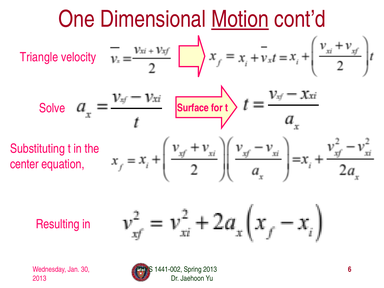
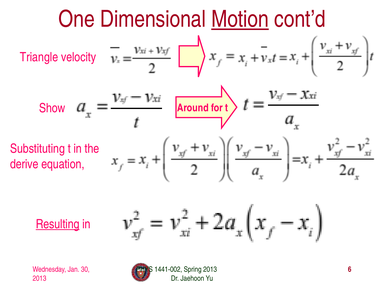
Solve: Solve -> Show
Surface: Surface -> Around
center: center -> derive
Resulting underline: none -> present
